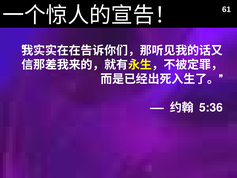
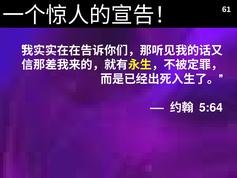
5:36: 5:36 -> 5:64
